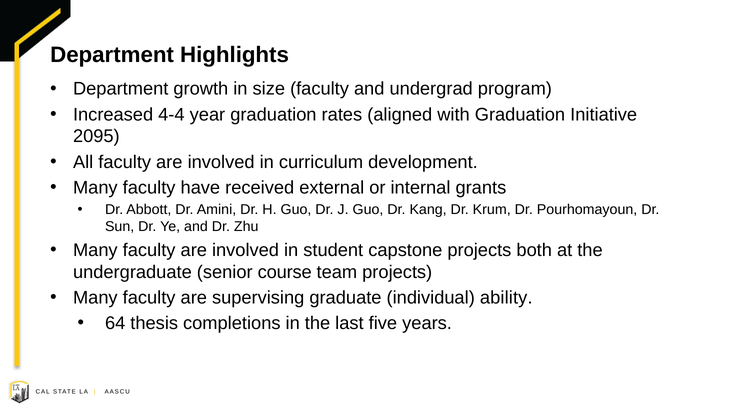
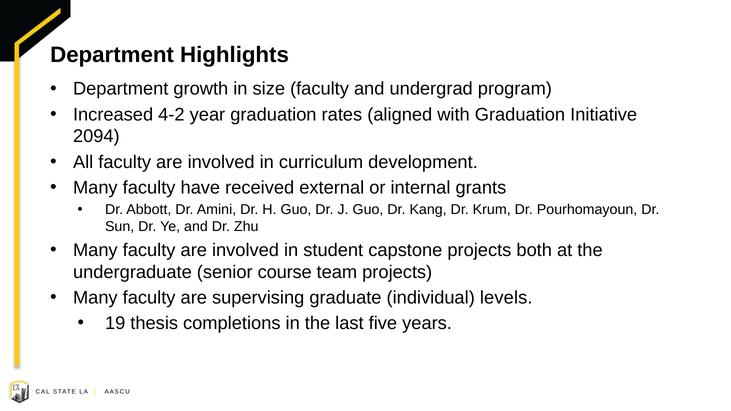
4-4: 4-4 -> 4-2
2095: 2095 -> 2094
ability: ability -> levels
64: 64 -> 19
